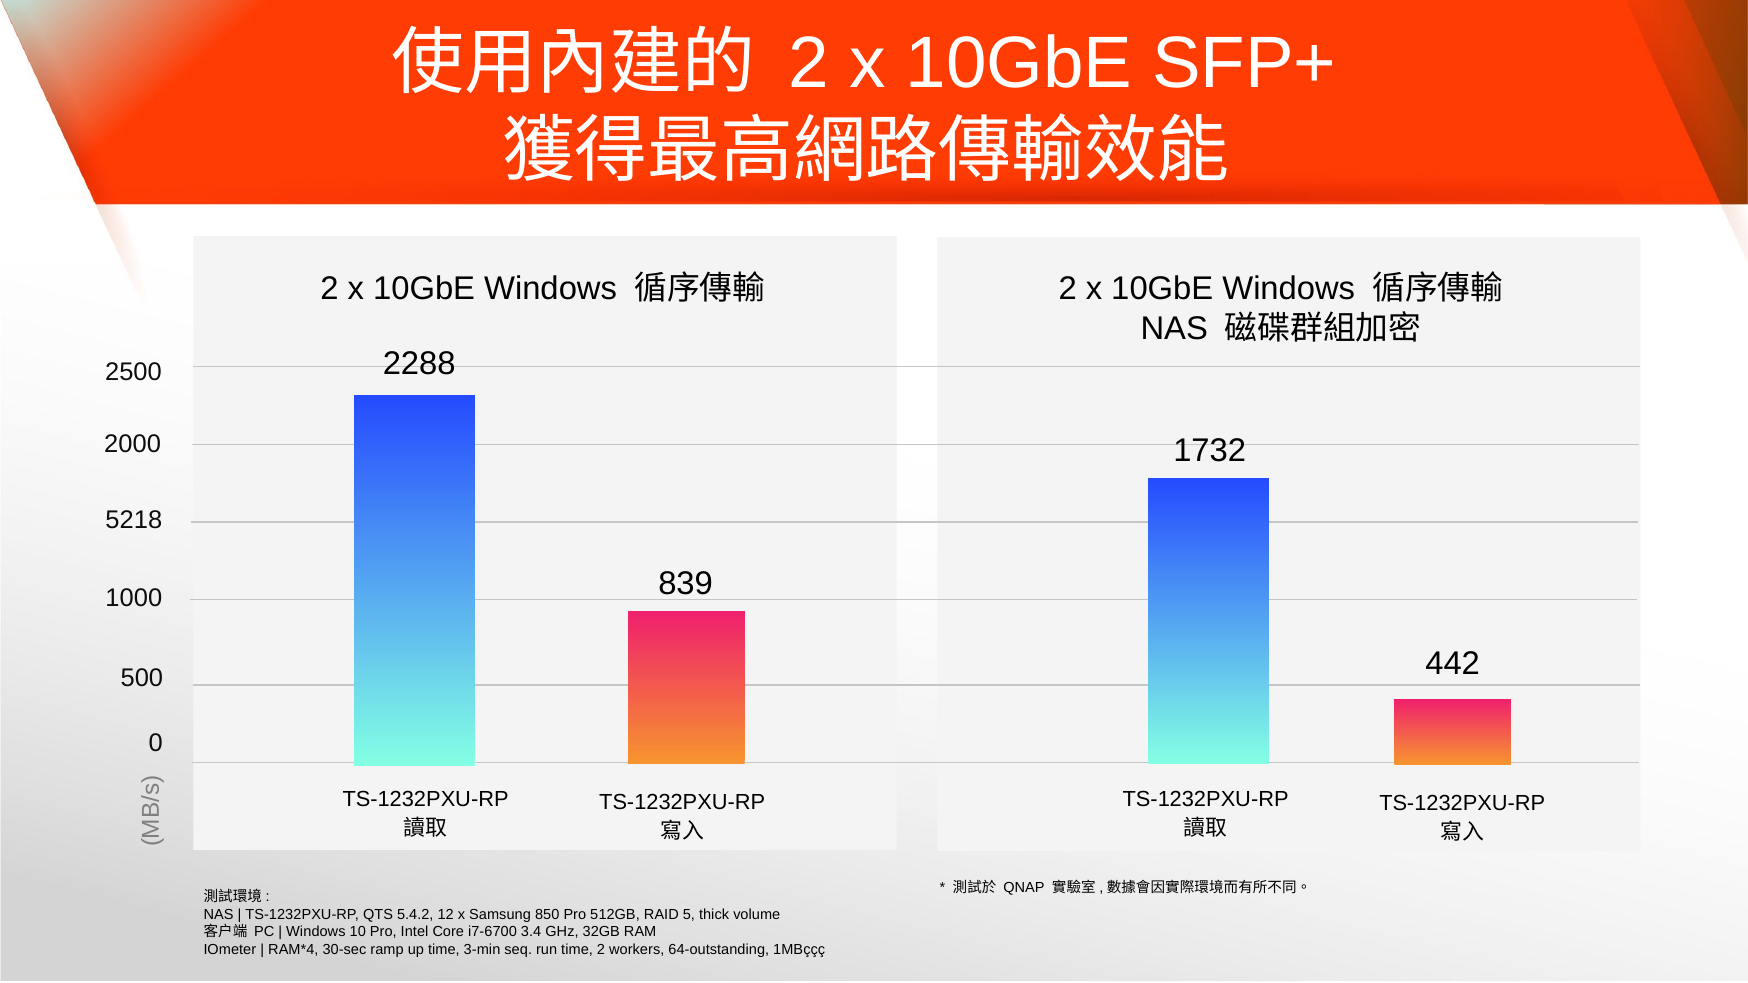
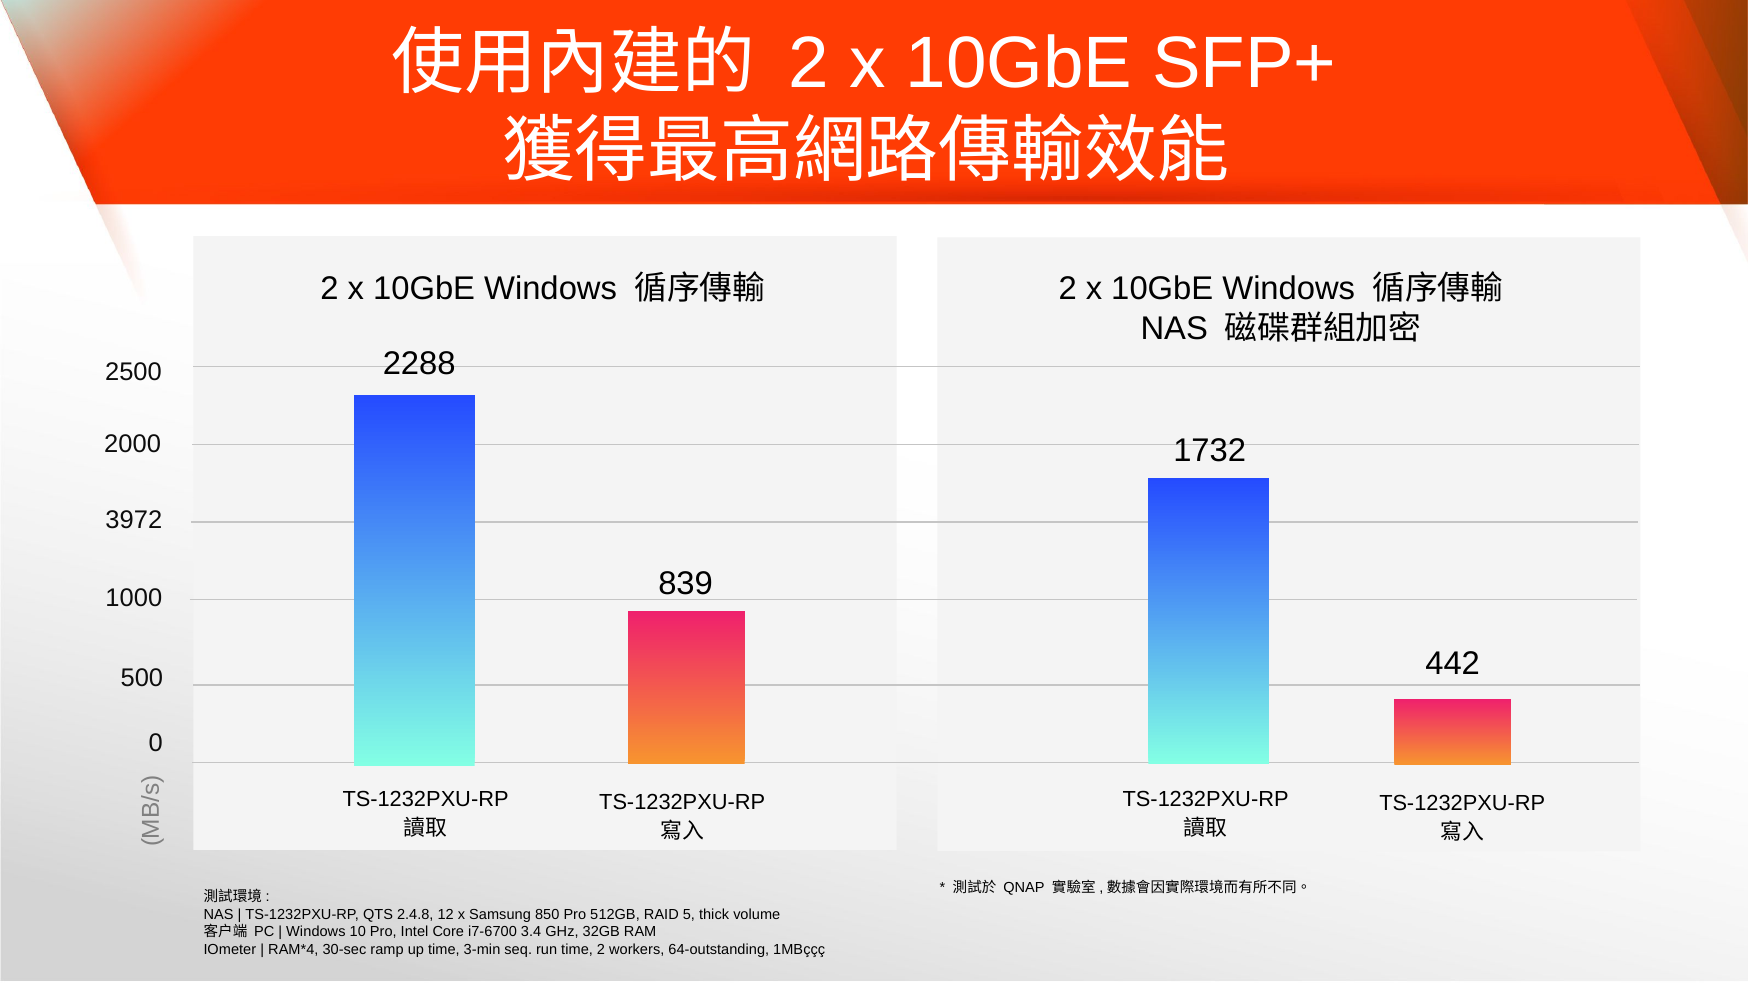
5218: 5218 -> 3972
5.4.2: 5.4.2 -> 2.4.8
